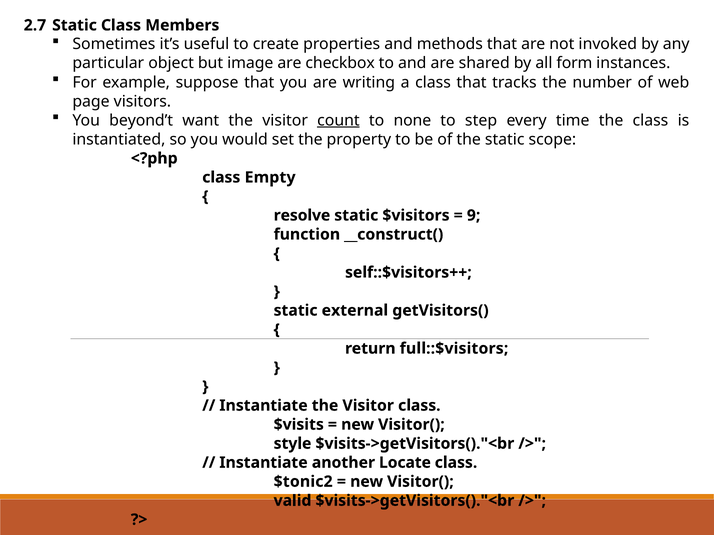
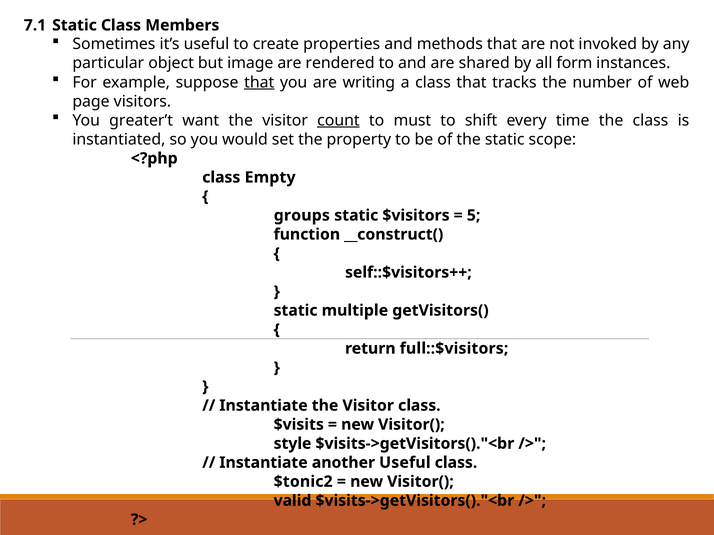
2.7: 2.7 -> 7.1
checkbox: checkbox -> rendered
that at (259, 82) underline: none -> present
beyond’t: beyond’t -> greater’t
none: none -> must
step: step -> shift
resolve: resolve -> groups
9: 9 -> 5
external: external -> multiple
another Locate: Locate -> Useful
